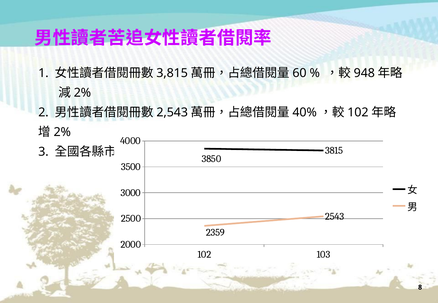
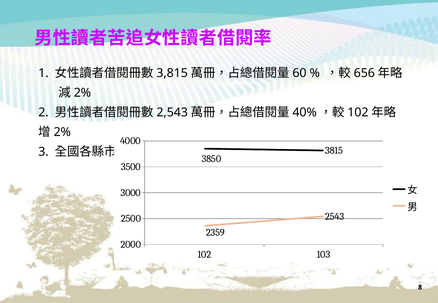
948: 948 -> 656
